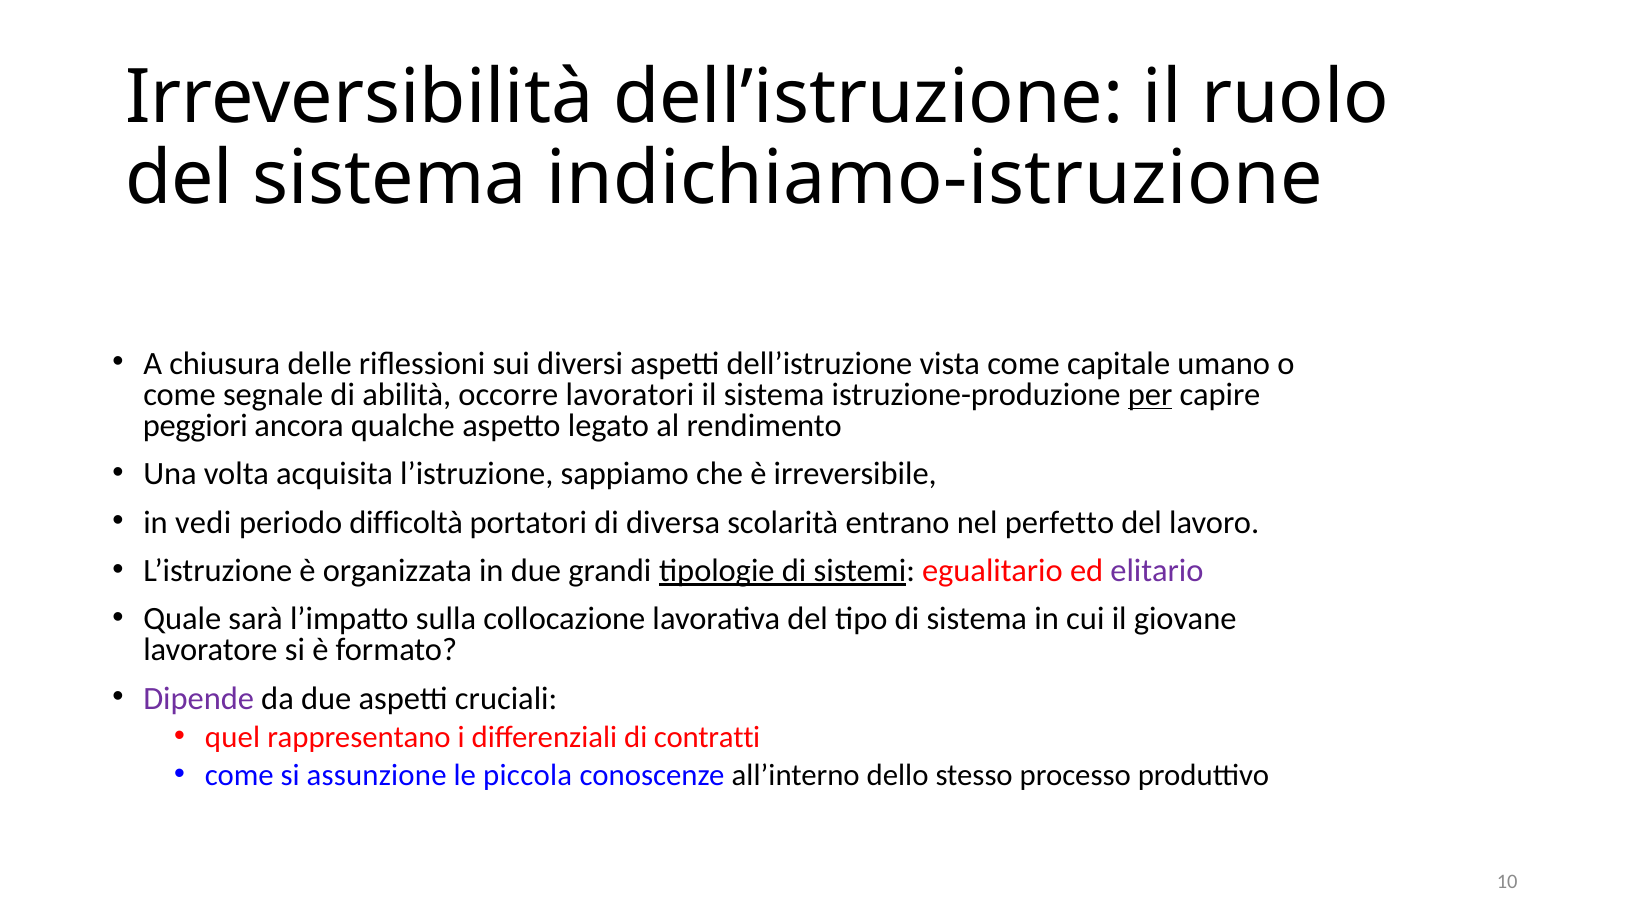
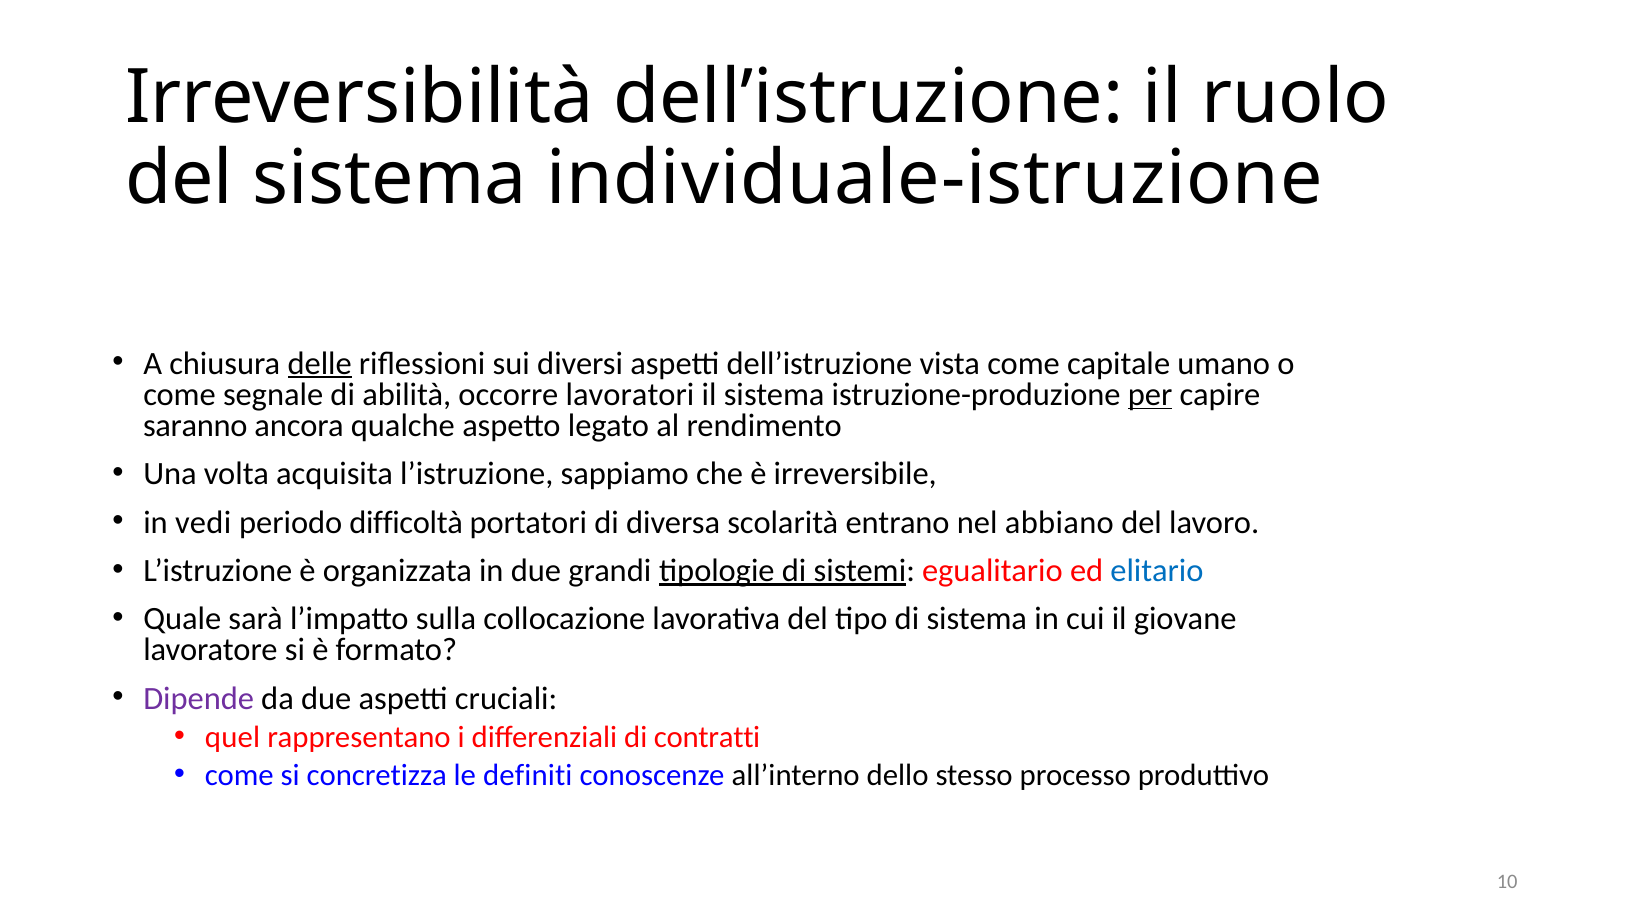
indichiamo-istruzione: indichiamo-istruzione -> individuale-istruzione
delle underline: none -> present
peggiori: peggiori -> saranno
perfetto: perfetto -> abbiano
elitario colour: purple -> blue
assunzione: assunzione -> concretizza
piccola: piccola -> definiti
